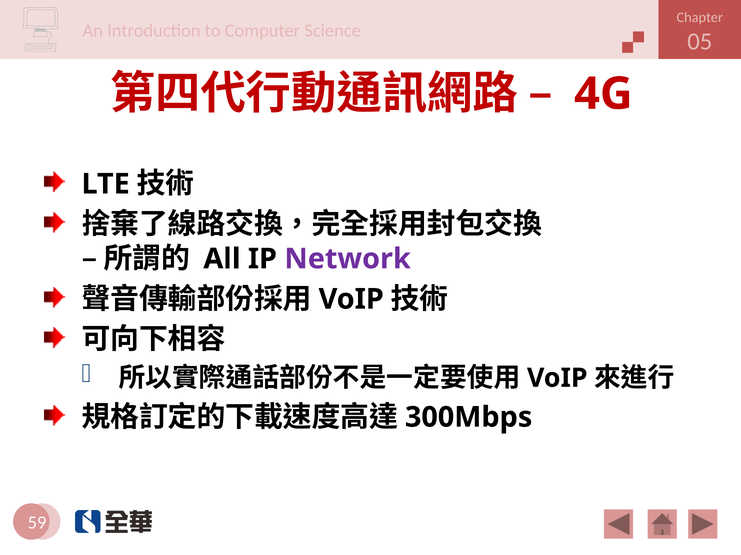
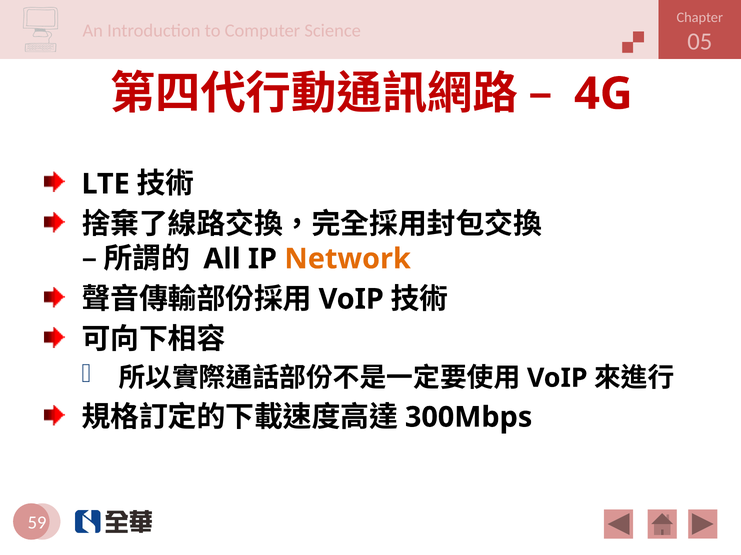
Network colour: purple -> orange
